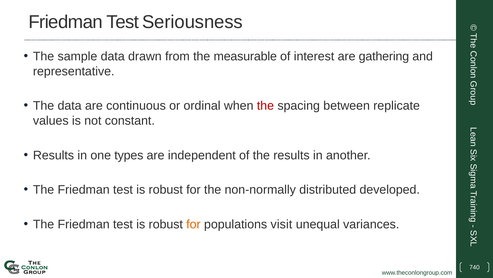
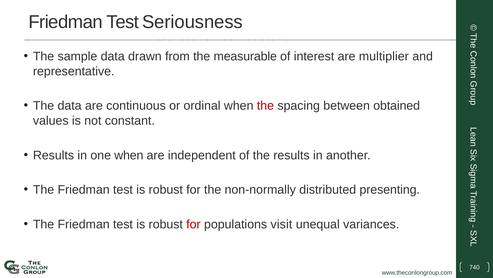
gathering: gathering -> multiplier
replicate: replicate -> obtained
one types: types -> when
developed: developed -> presenting
for at (193, 224) colour: orange -> red
